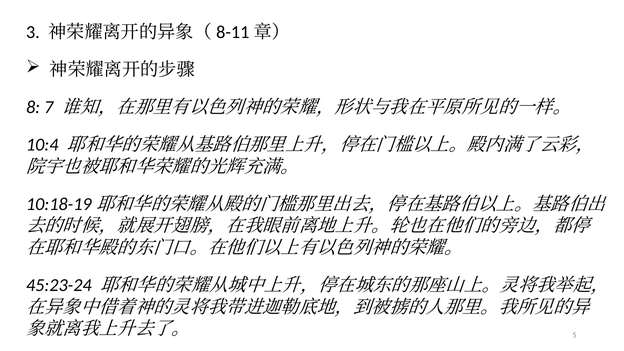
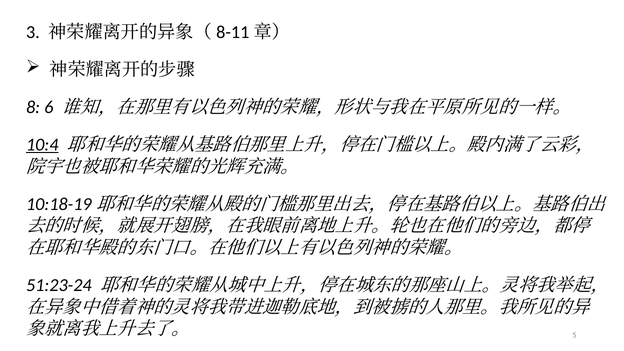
7: 7 -> 6
10:4 underline: none -> present
45:23-24: 45:23-24 -> 51:23-24
